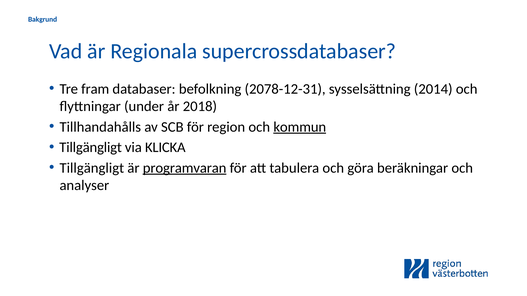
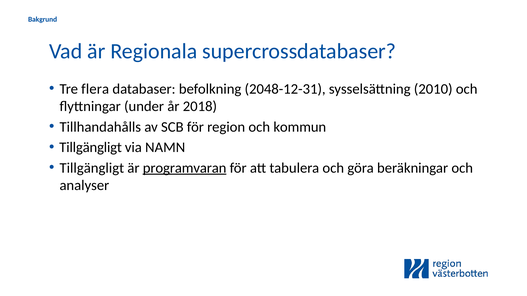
fram: fram -> flera
2078-12-31: 2078-12-31 -> 2048-12-31
2014: 2014 -> 2010
kommun underline: present -> none
KLICKA: KLICKA -> NAMN
